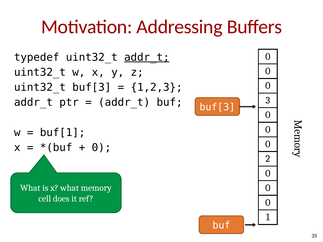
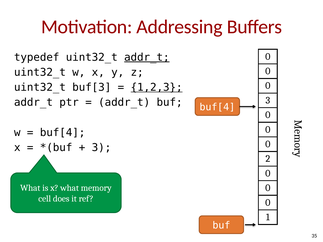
1,2,3 underline: none -> present
buf[3 at (217, 107): buf[3 -> buf[4
buf[1 at (63, 133): buf[1 -> buf[4
0 at (101, 148): 0 -> 3
